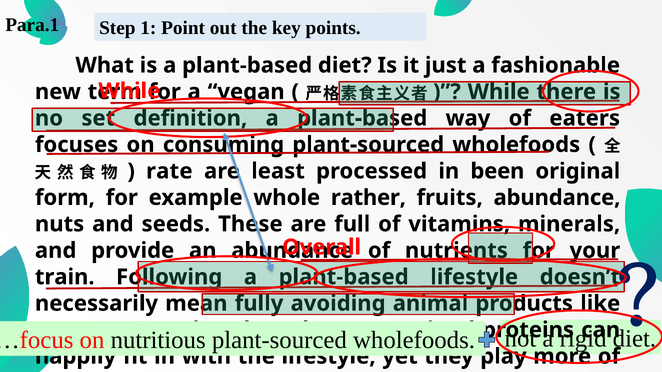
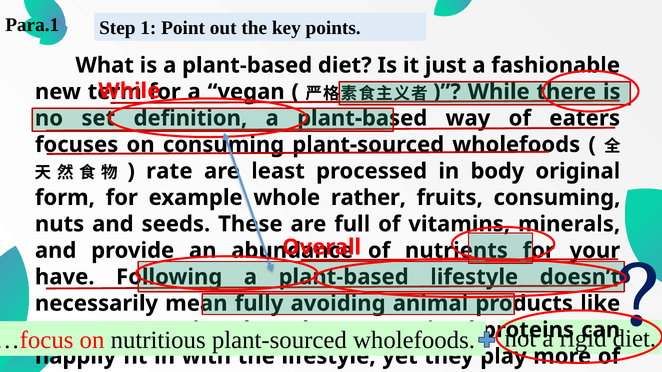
been: been -> body
fruits abundance: abundance -> consuming
train: train -> have
